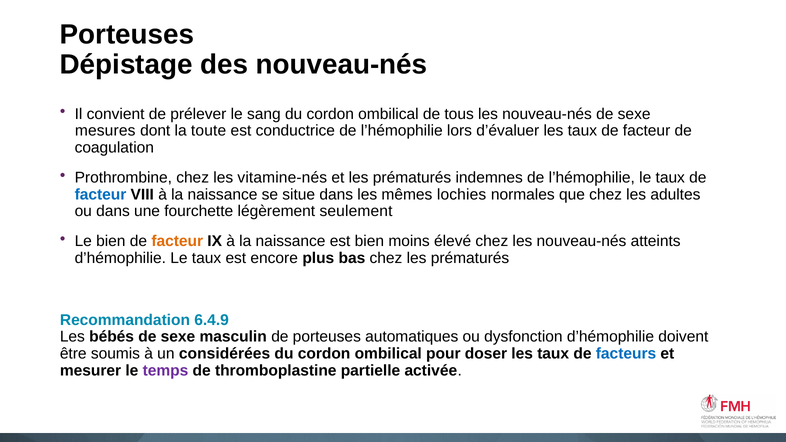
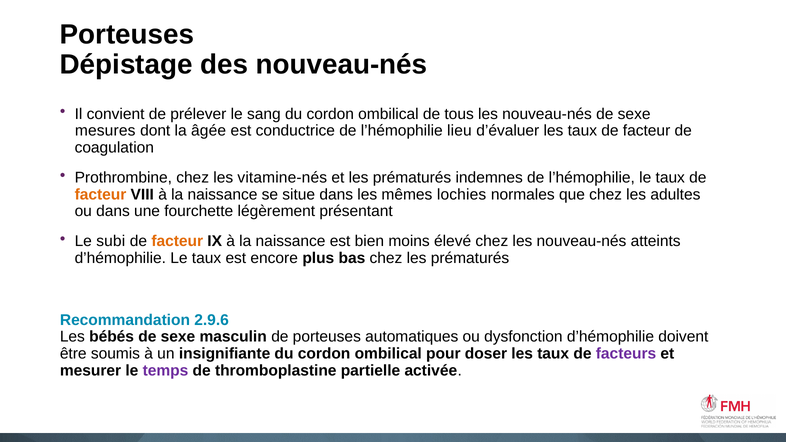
toute: toute -> âgée
lors: lors -> lieu
facteur at (101, 195) colour: blue -> orange
seulement: seulement -> présentant
Le bien: bien -> subi
6.4.9: 6.4.9 -> 2.9.6
considérées: considérées -> insignifiante
facteurs colour: blue -> purple
